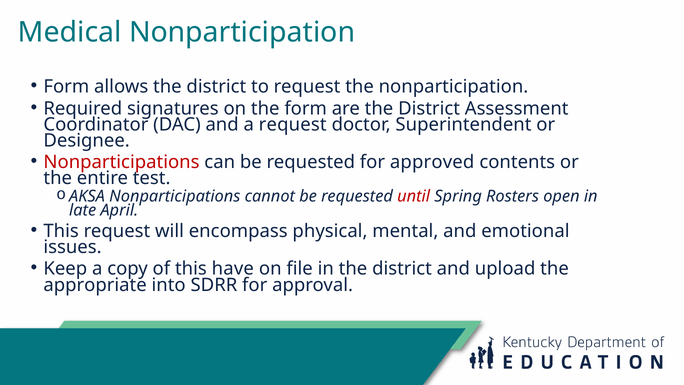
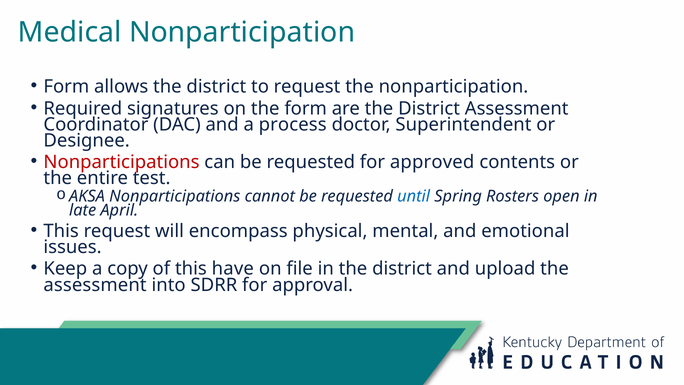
a request: request -> process
until colour: red -> blue
appropriate at (95, 285): appropriate -> assessment
